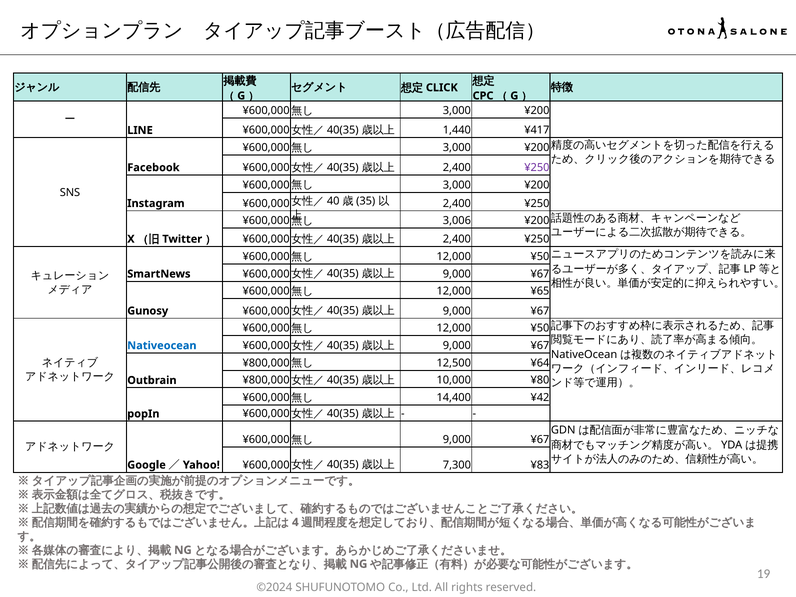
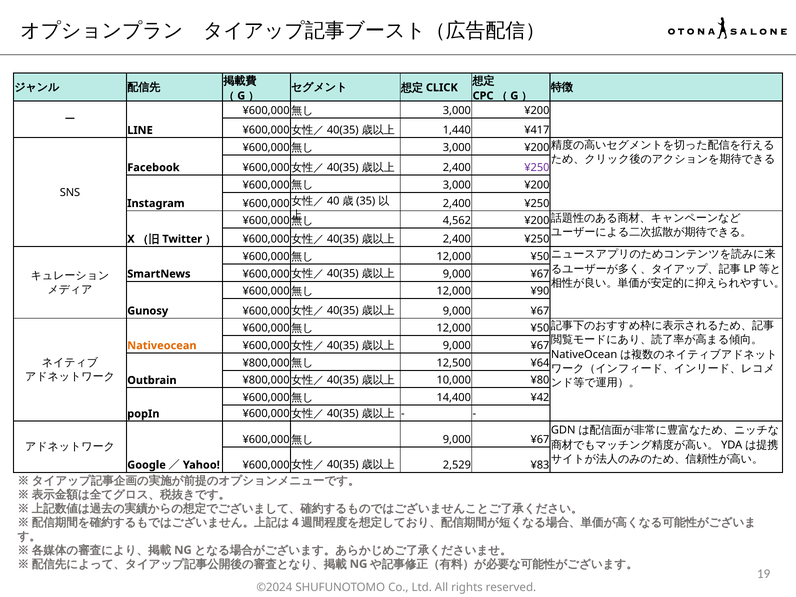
3,006: 3,006 -> 4,562
¥65: ¥65 -> ¥90
Nativeocean at (162, 346) colour: blue -> orange
7,300: 7,300 -> 2,529
